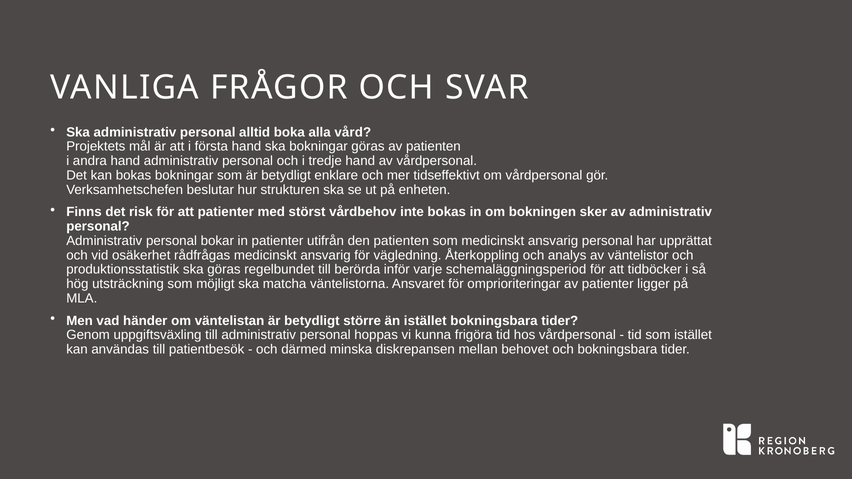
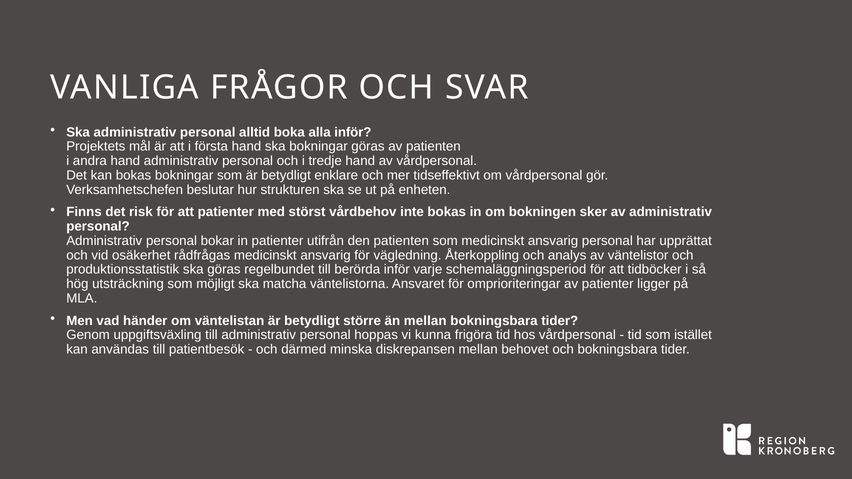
alla vård: vård -> inför
än istället: istället -> mellan
